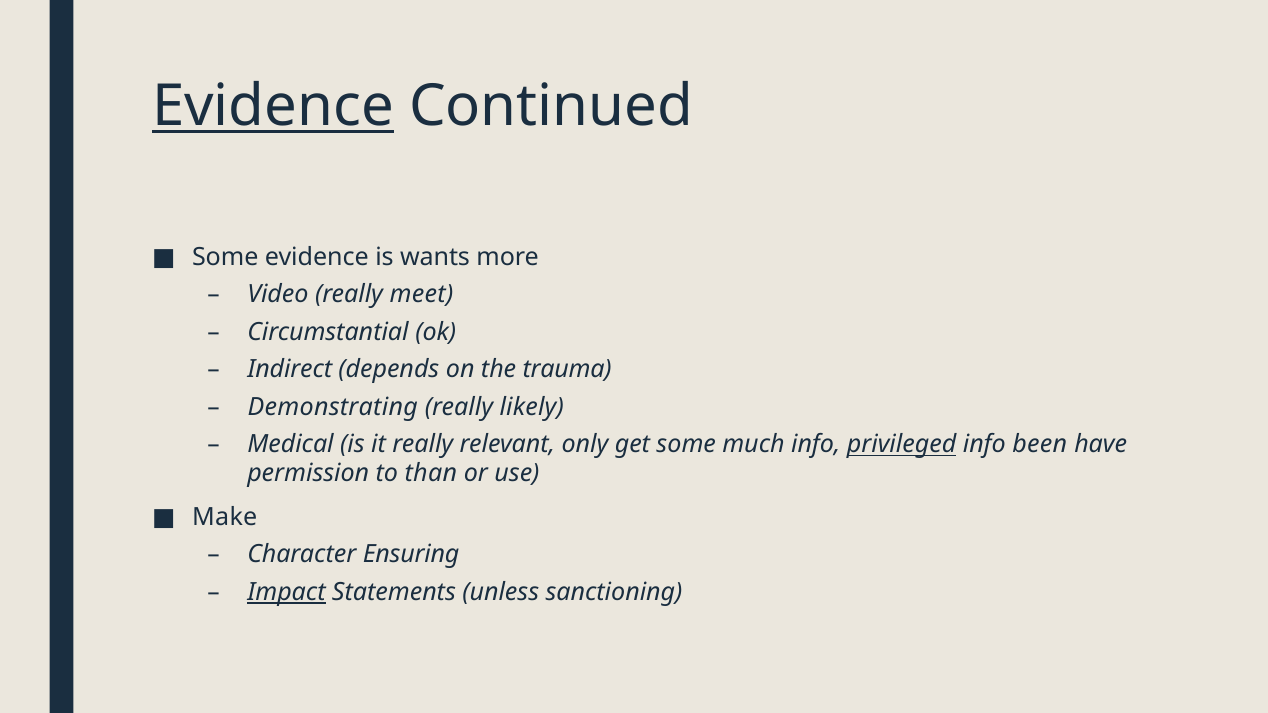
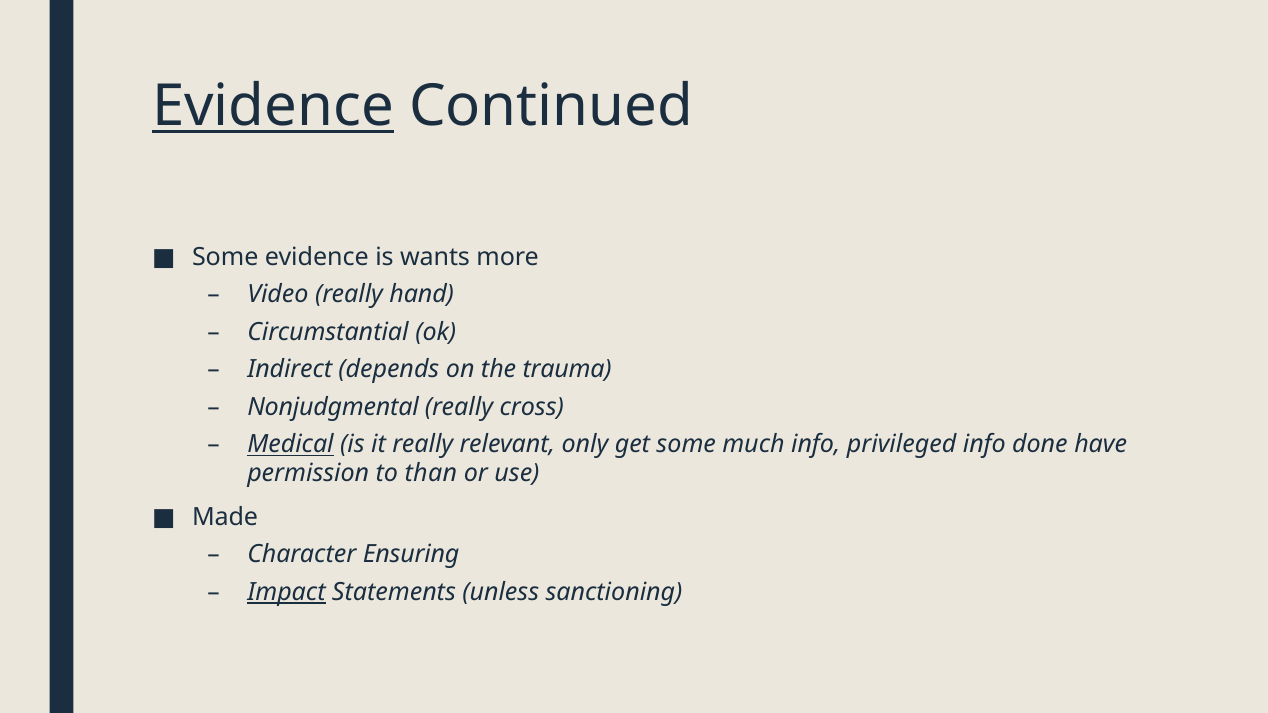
meet: meet -> hand
Demonstrating: Demonstrating -> Nonjudgmental
likely: likely -> cross
Medical underline: none -> present
privileged underline: present -> none
been: been -> done
Make: Make -> Made
